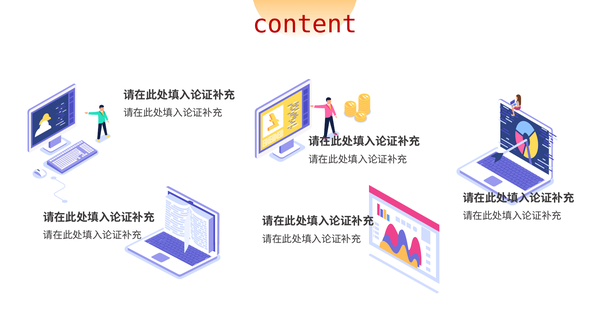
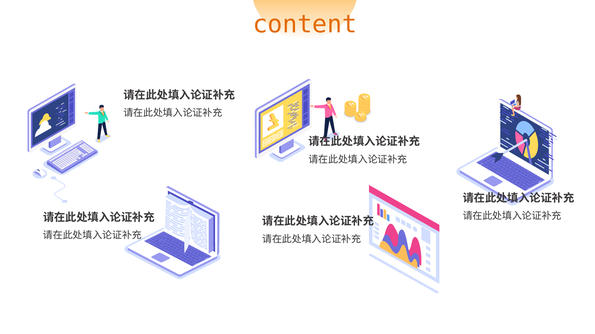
content colour: red -> orange
